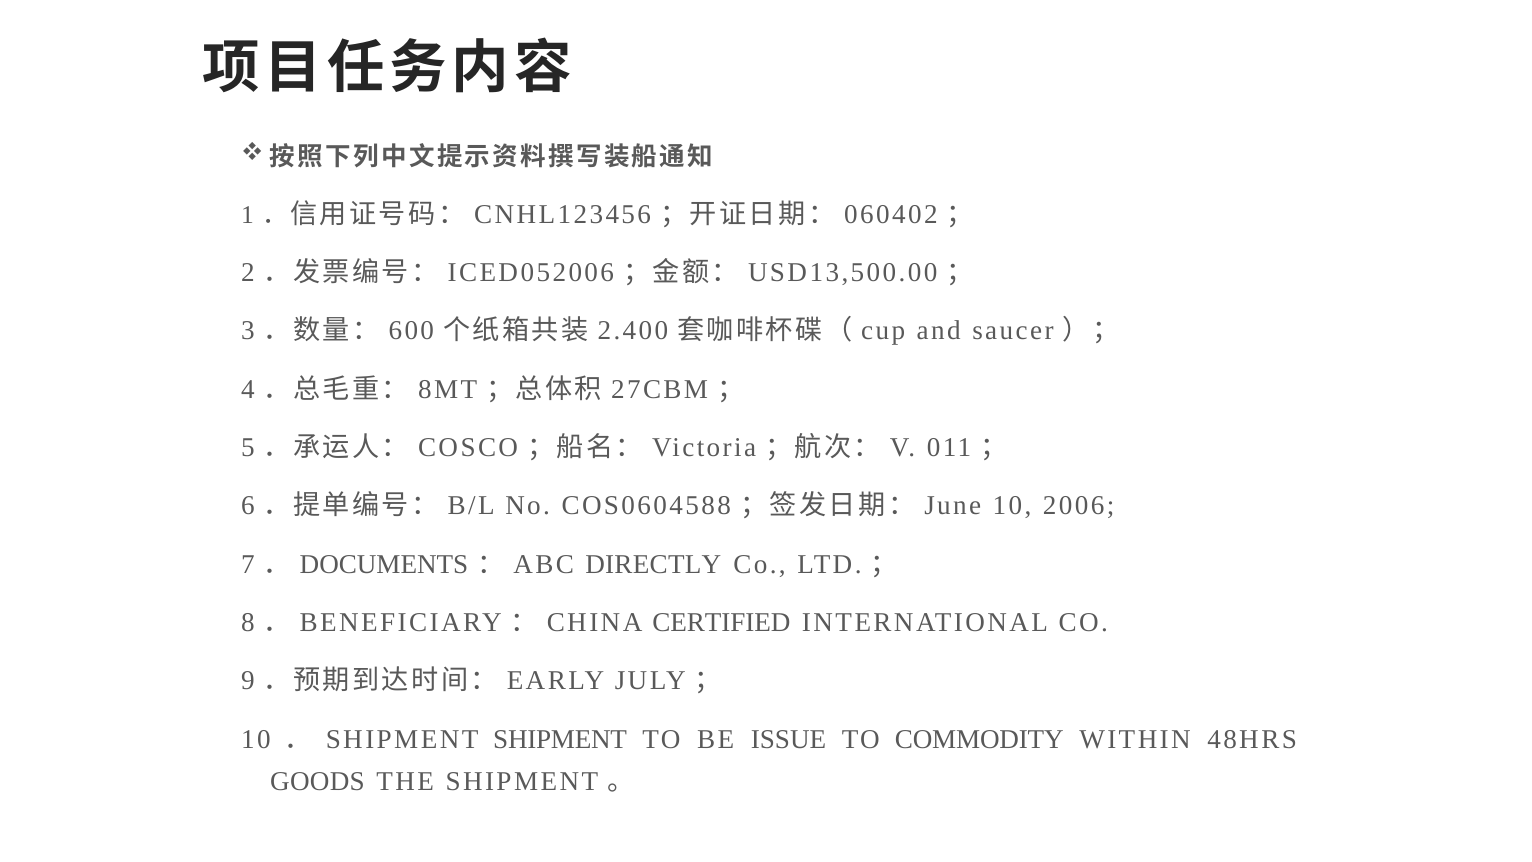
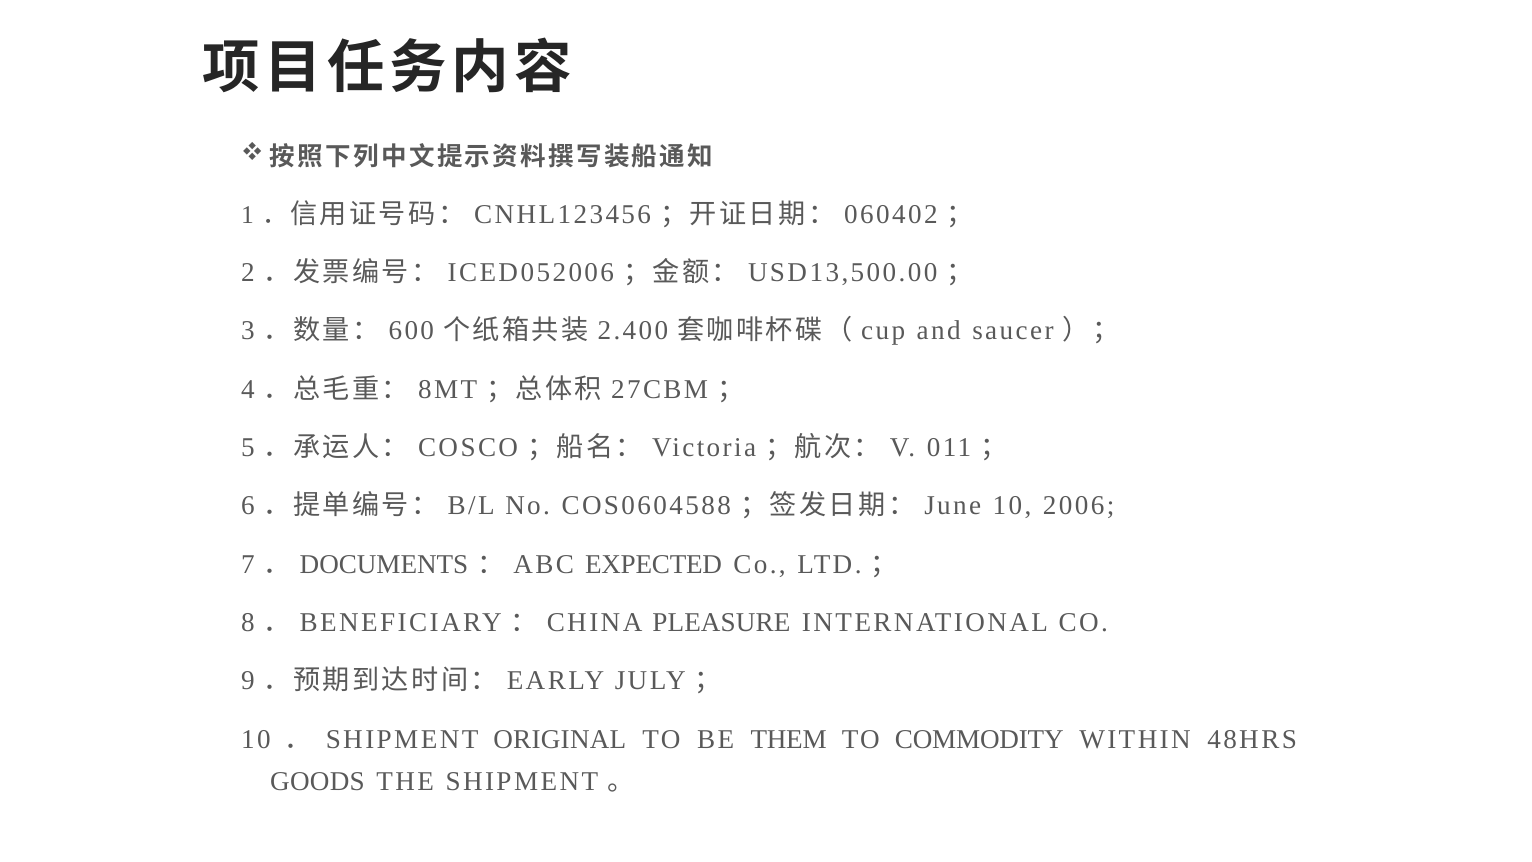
DIRECTLY: DIRECTLY -> EXPECTED
CERTIFIED: CERTIFIED -> PLEASURE
SHIPMENT at (560, 739): SHIPMENT -> ORIGINAL
ISSUE: ISSUE -> THEM
